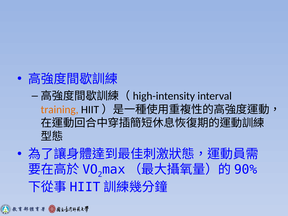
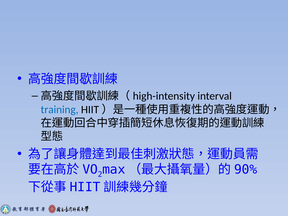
training colour: orange -> blue
